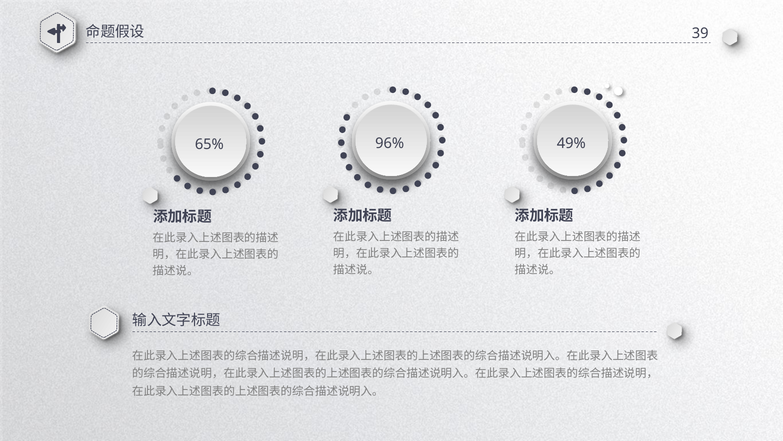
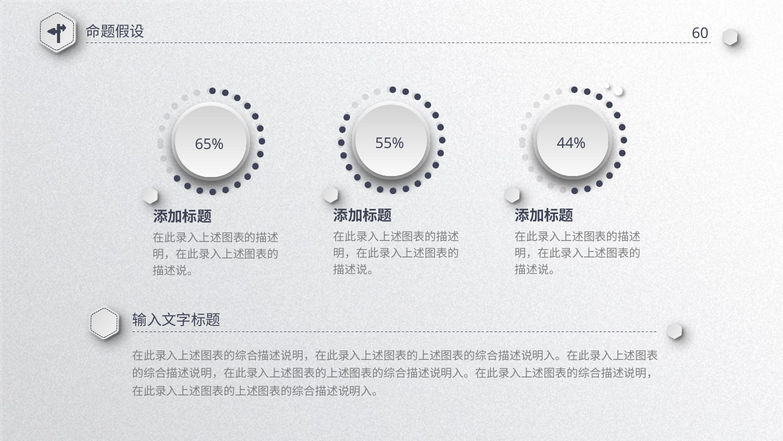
39: 39 -> 60
96%: 96% -> 55%
49%: 49% -> 44%
